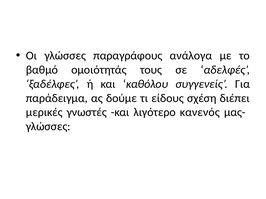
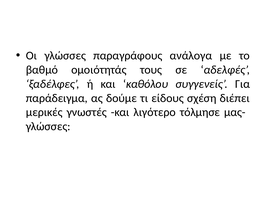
κανενός: κανενός -> τόλμησε
